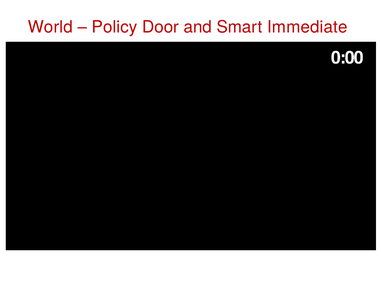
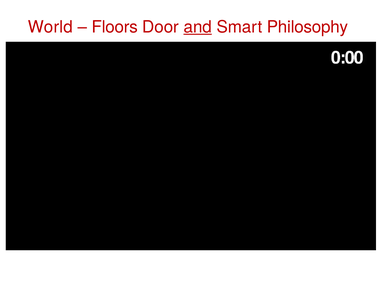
Policy: Policy -> Floors
and underline: none -> present
Immediate: Immediate -> Philosophy
